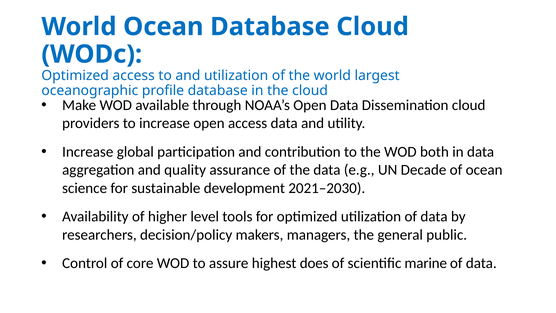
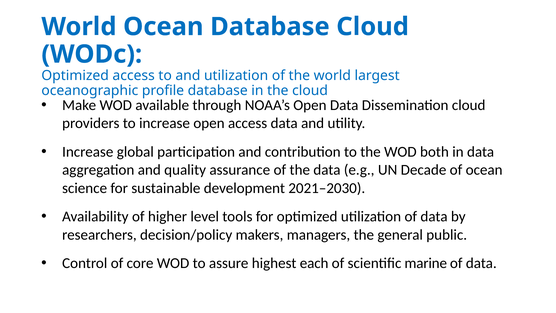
does: does -> each
